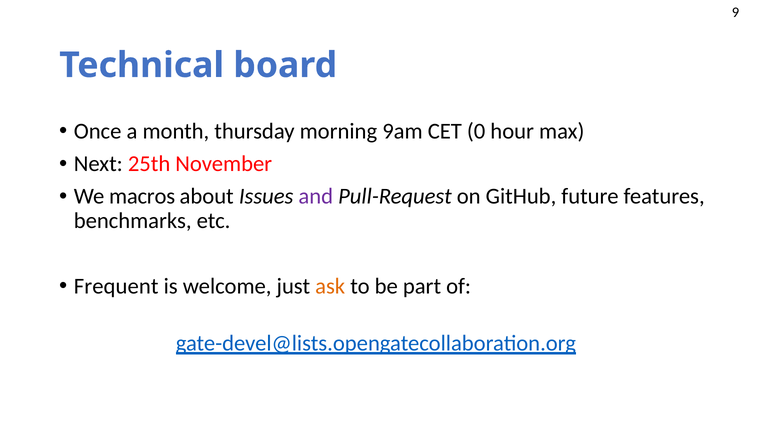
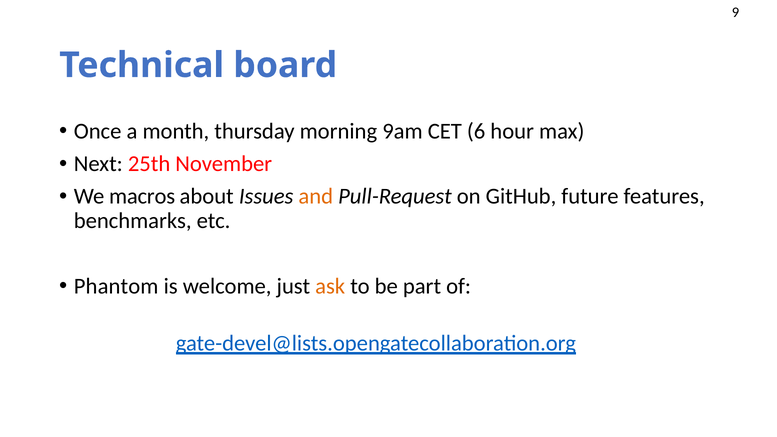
0: 0 -> 6
and colour: purple -> orange
Frequent: Frequent -> Phantom
